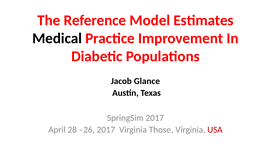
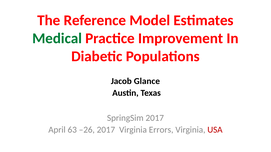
Medical colour: black -> green
28: 28 -> 63
Those: Those -> Errors
